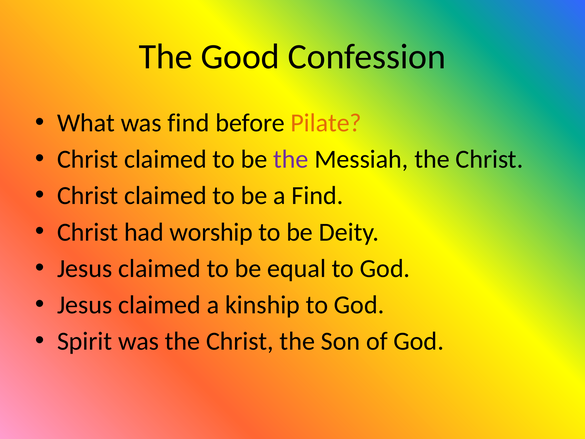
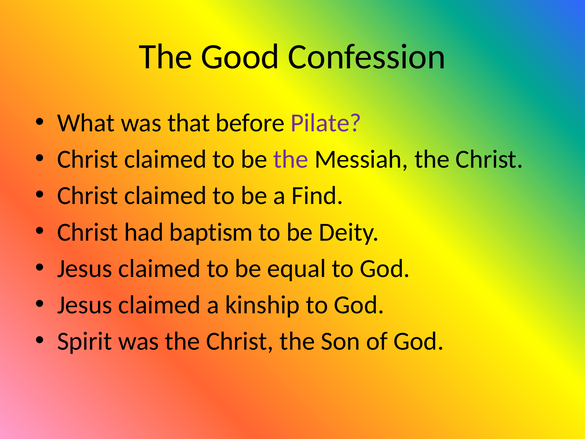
was find: find -> that
Pilate colour: orange -> purple
worship: worship -> baptism
